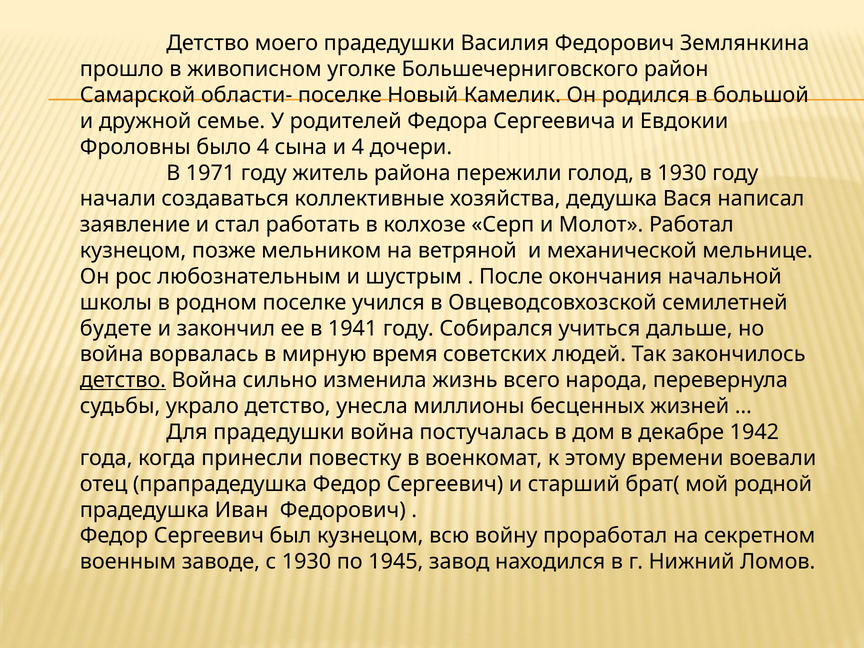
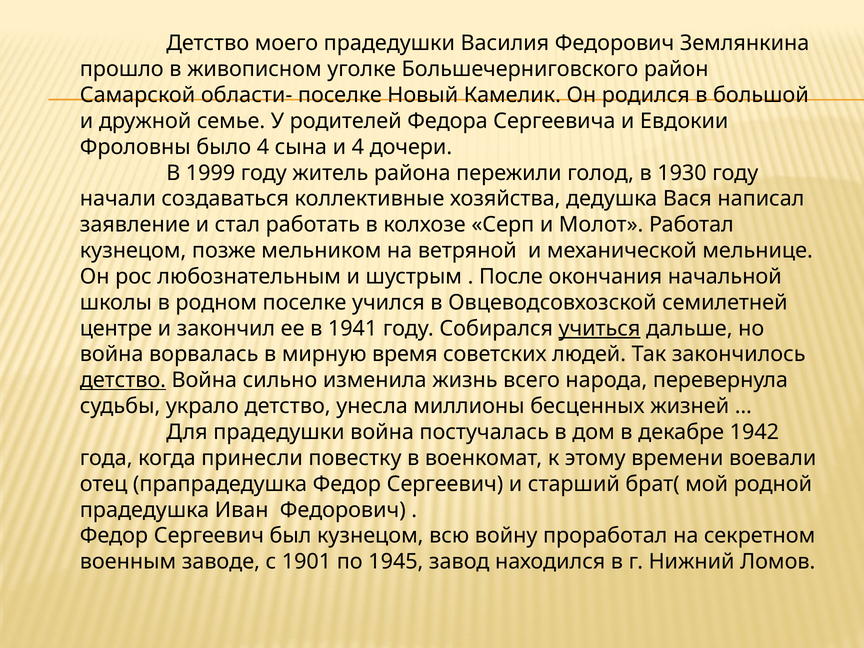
1971: 1971 -> 1999
будете: будете -> центре
учиться underline: none -> present
с 1930: 1930 -> 1901
